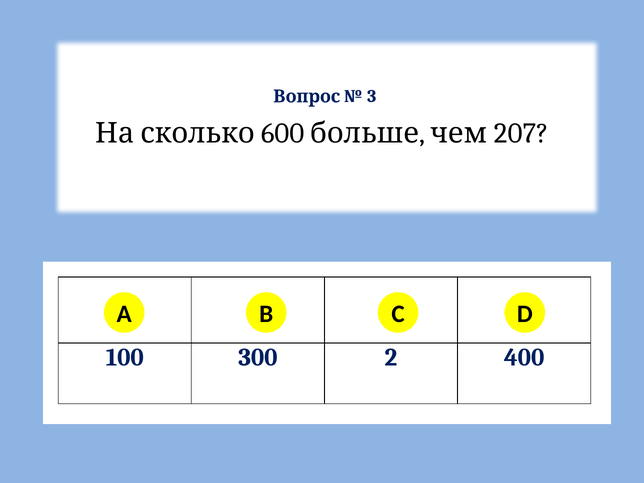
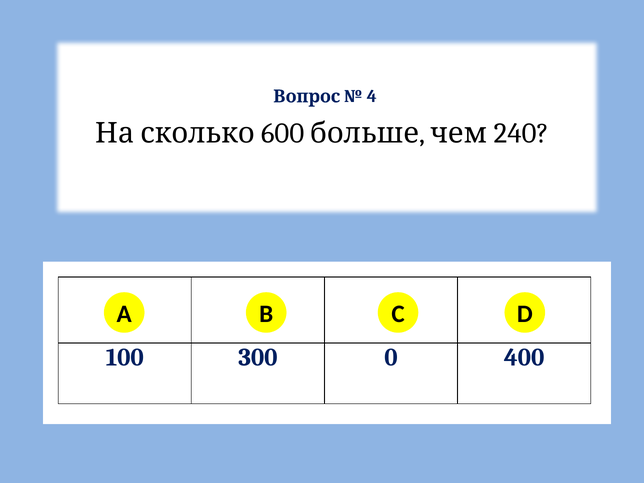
3: 3 -> 4
207: 207 -> 240
2: 2 -> 0
